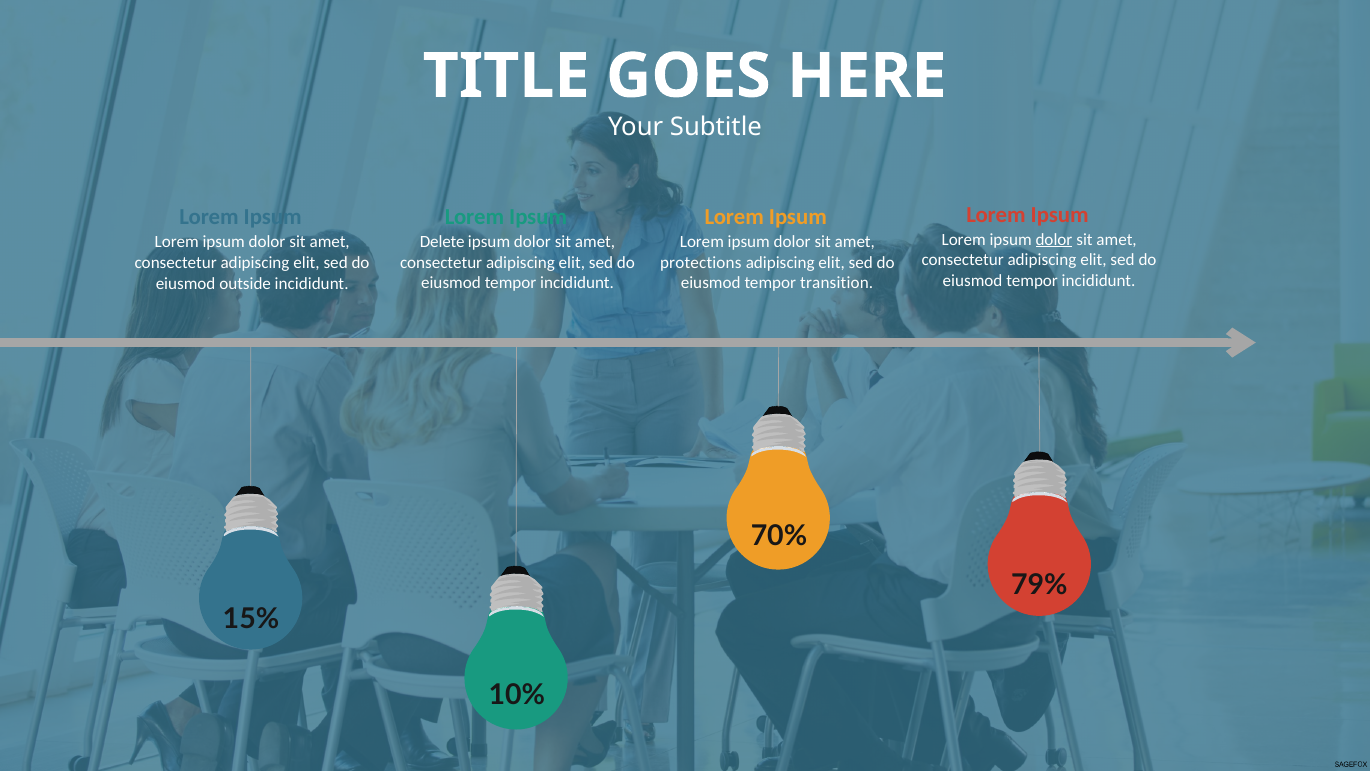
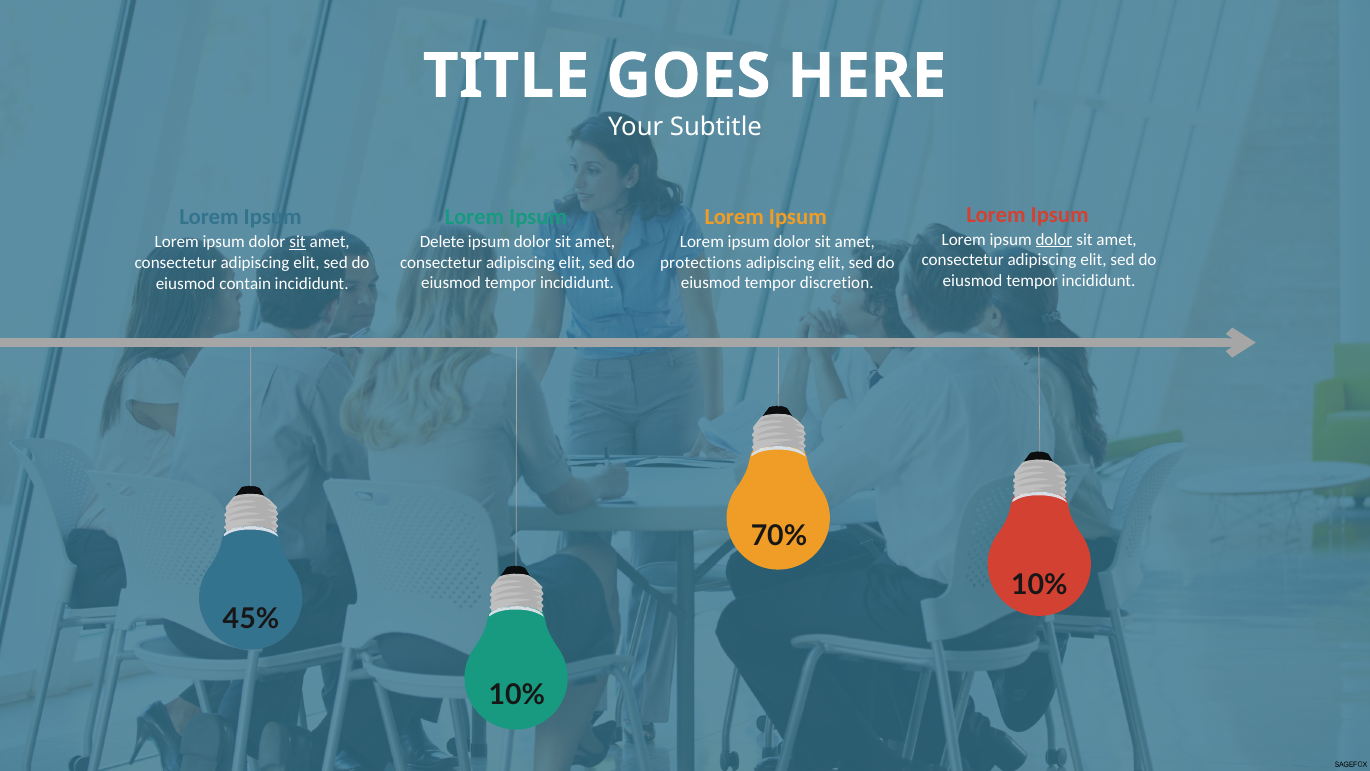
sit at (298, 242) underline: none -> present
transition: transition -> discretion
outside: outside -> contain
79% at (1039, 584): 79% -> 10%
15%: 15% -> 45%
